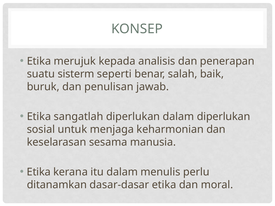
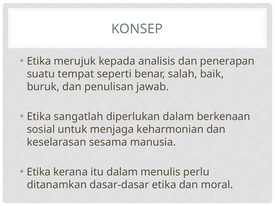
sisterm: sisterm -> tempat
dalam diperlukan: diperlukan -> berkenaan
